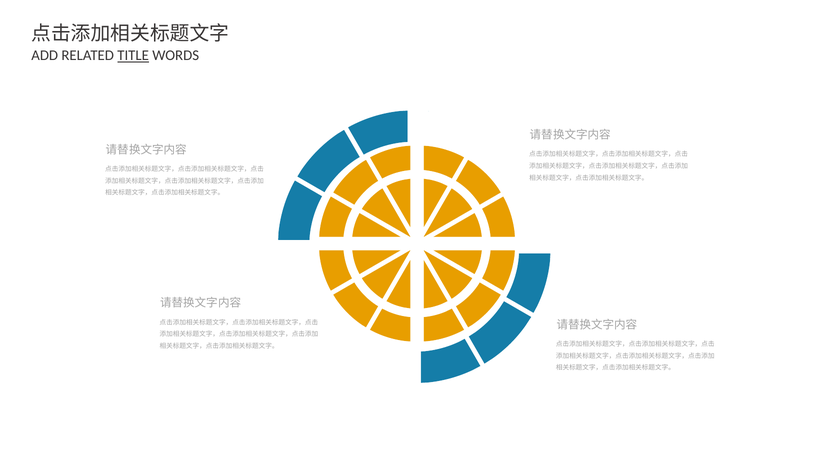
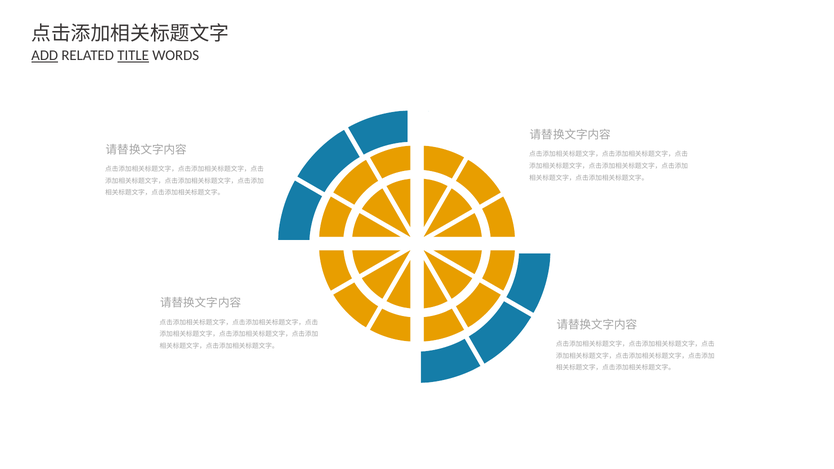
ADD underline: none -> present
